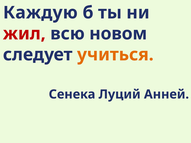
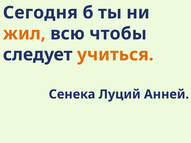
Каждую: Каждую -> Сегодня
жил colour: red -> orange
новом: новом -> чтобы
